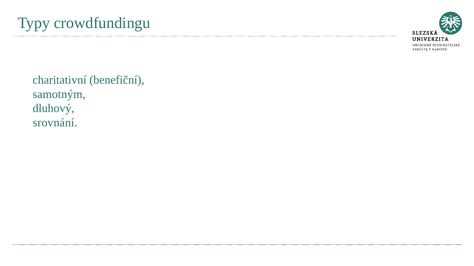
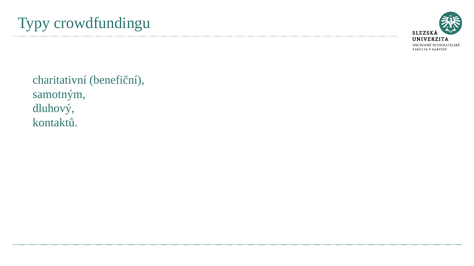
srovnání: srovnání -> kontaktů
